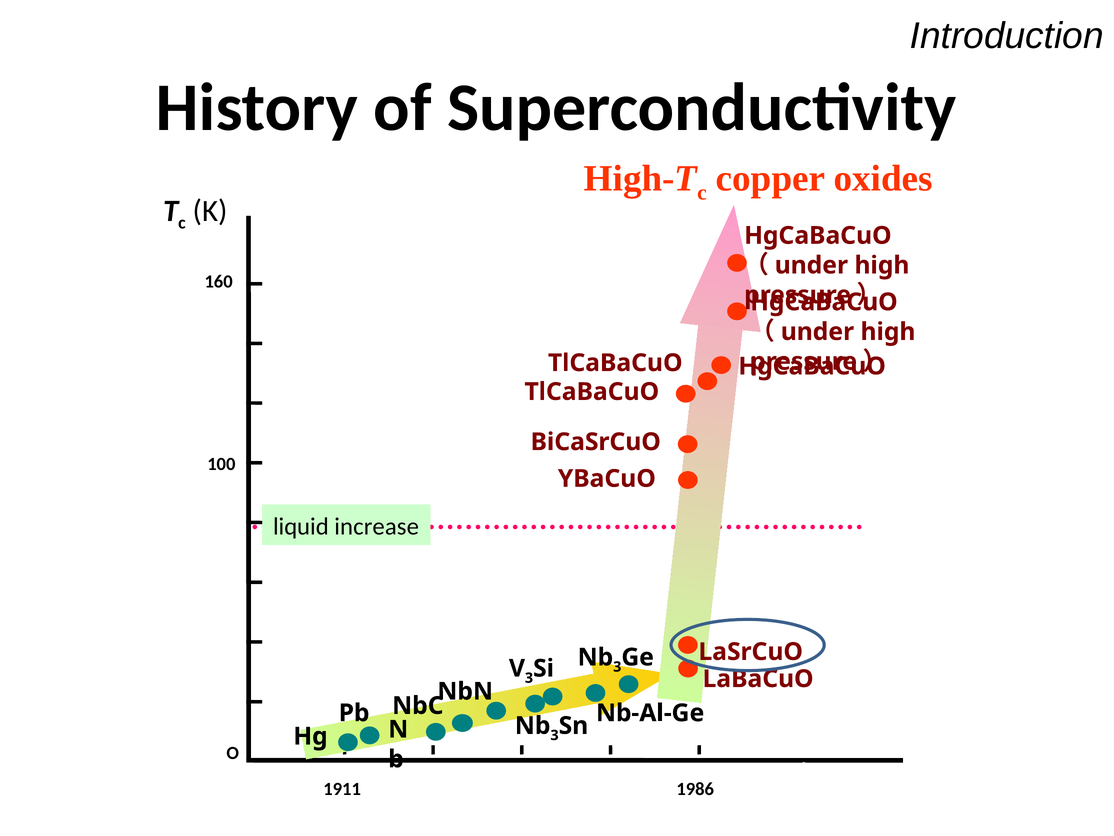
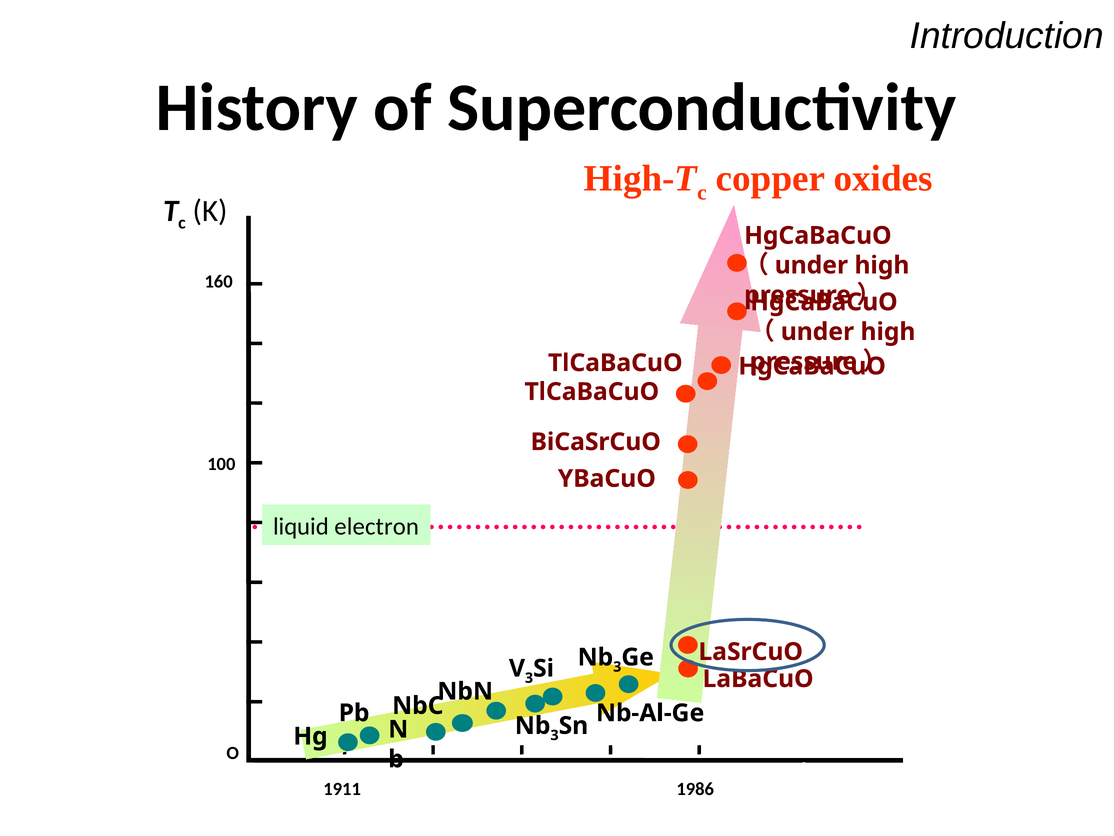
increase: increase -> electron
